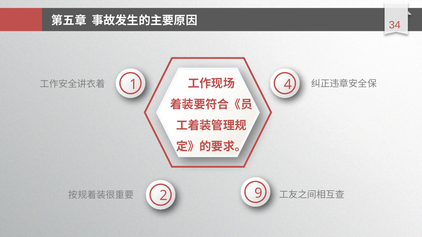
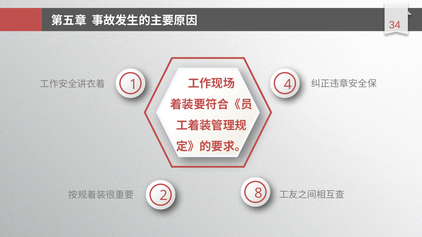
9: 9 -> 8
